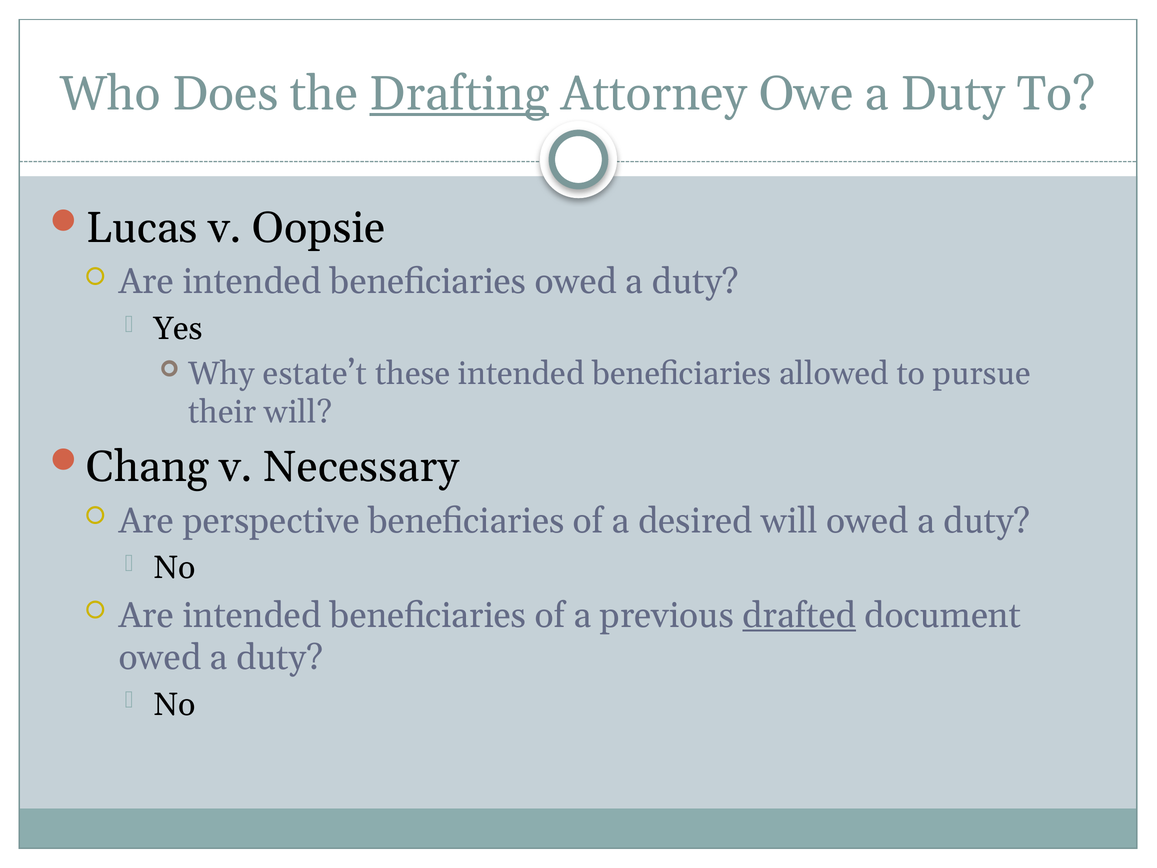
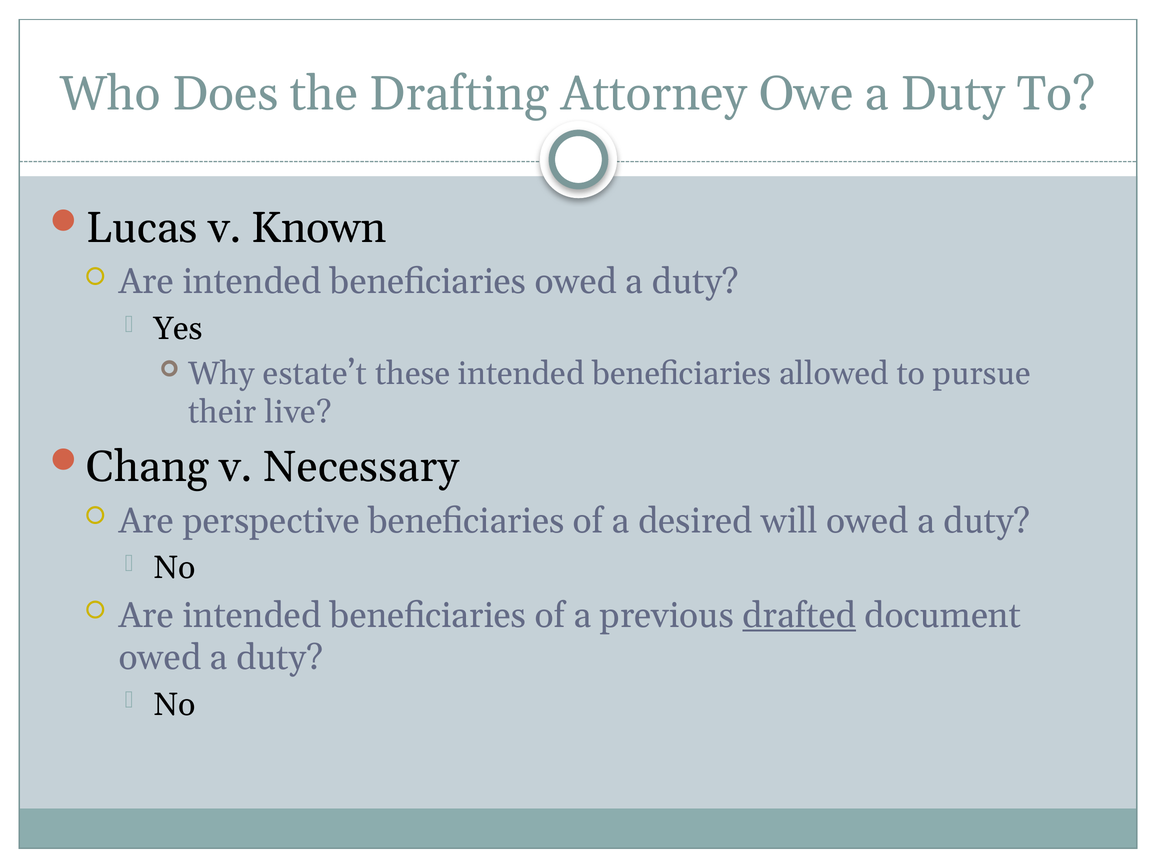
Drafting underline: present -> none
Oopsie: Oopsie -> Known
their will: will -> live
